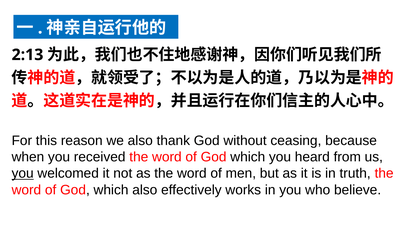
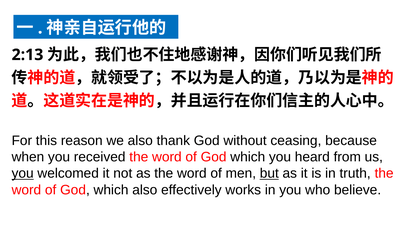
but underline: none -> present
